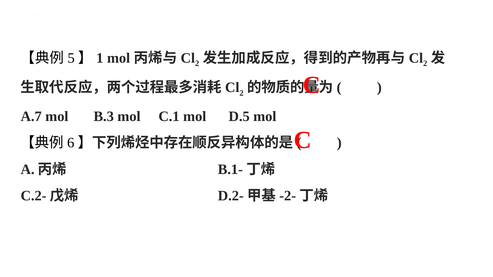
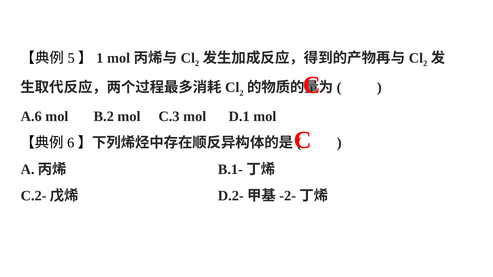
A.7: A.7 -> A.6
B.3: B.3 -> B.2
C.1: C.1 -> C.3
D.5: D.5 -> D.1
